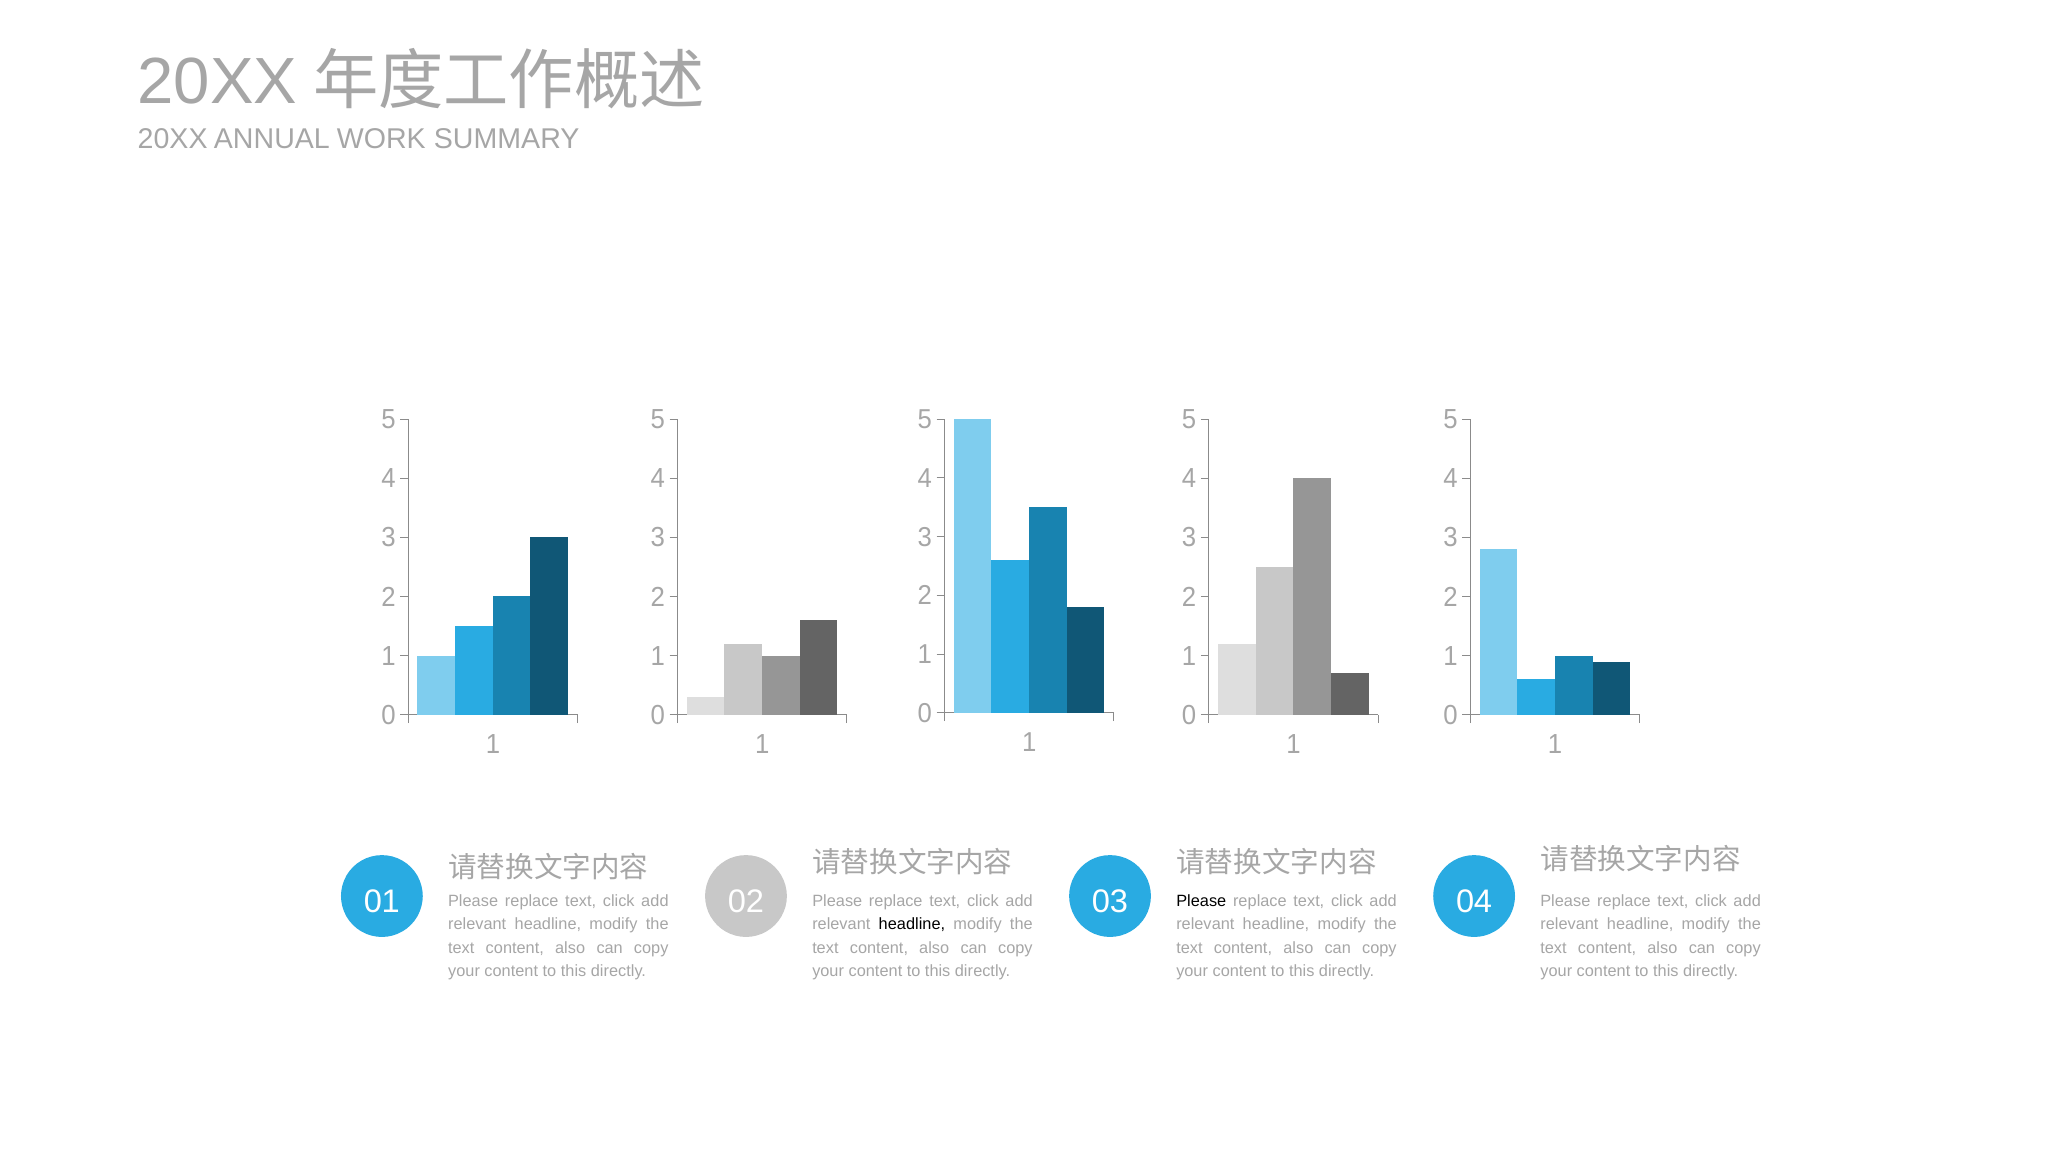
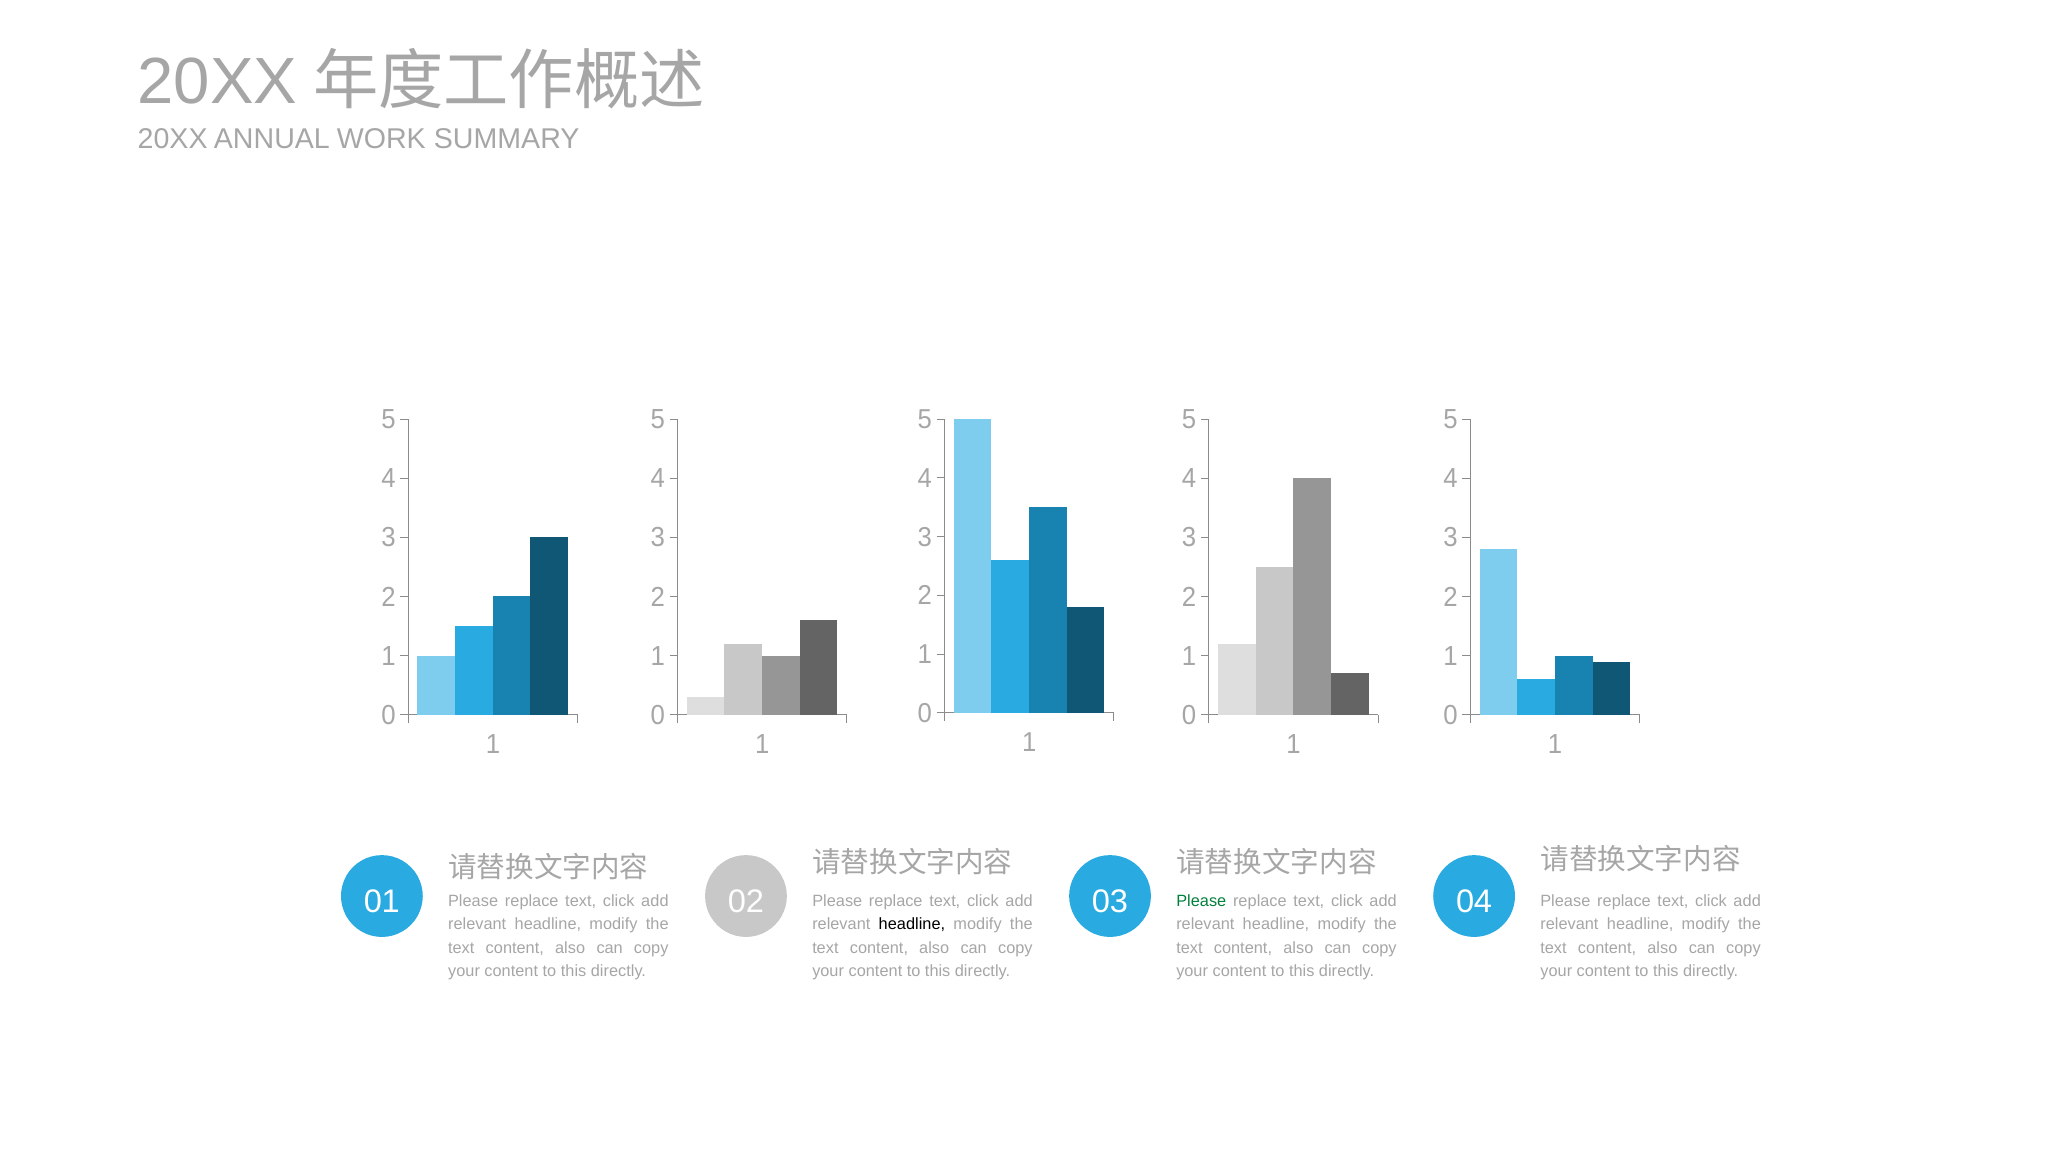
Please at (1201, 901) colour: black -> green
